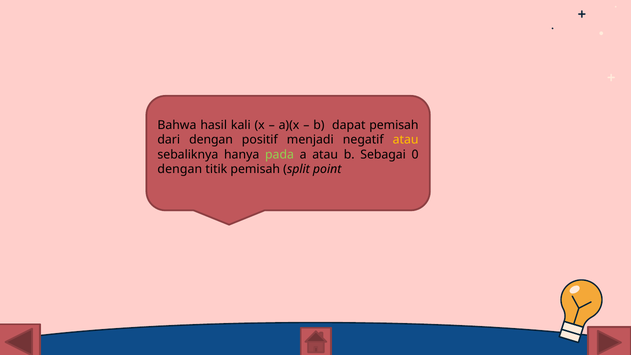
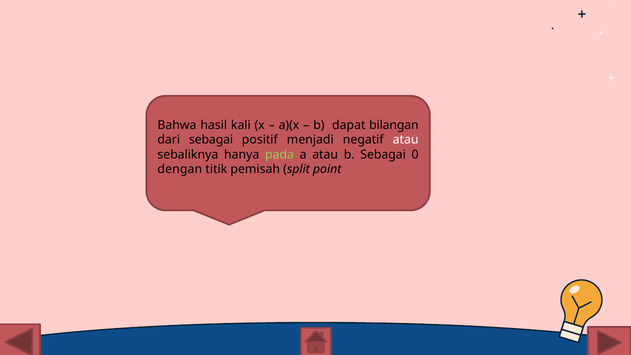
dapat pemisah: pemisah -> bilangan
dari dengan: dengan -> sebagai
atau at (406, 140) colour: yellow -> white
